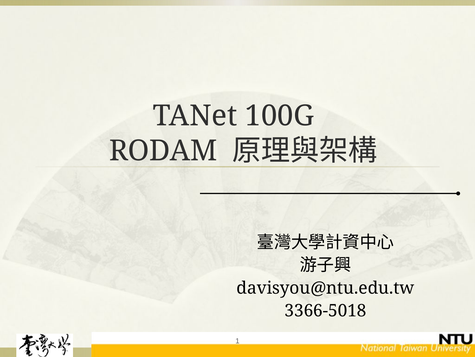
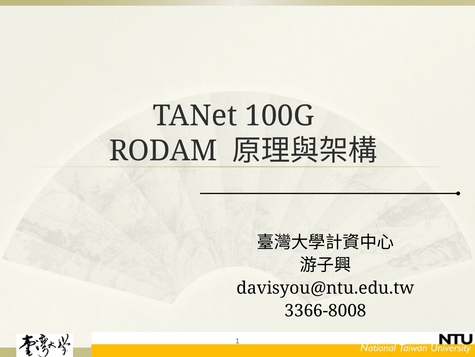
3366-5018: 3366-5018 -> 3366-8008
